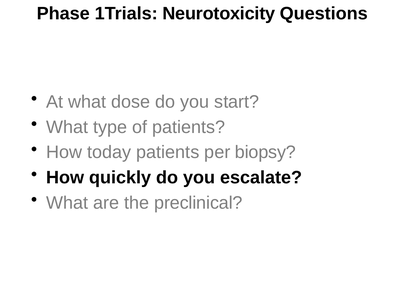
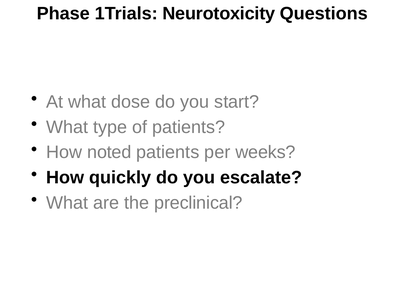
today: today -> noted
biopsy: biopsy -> weeks
